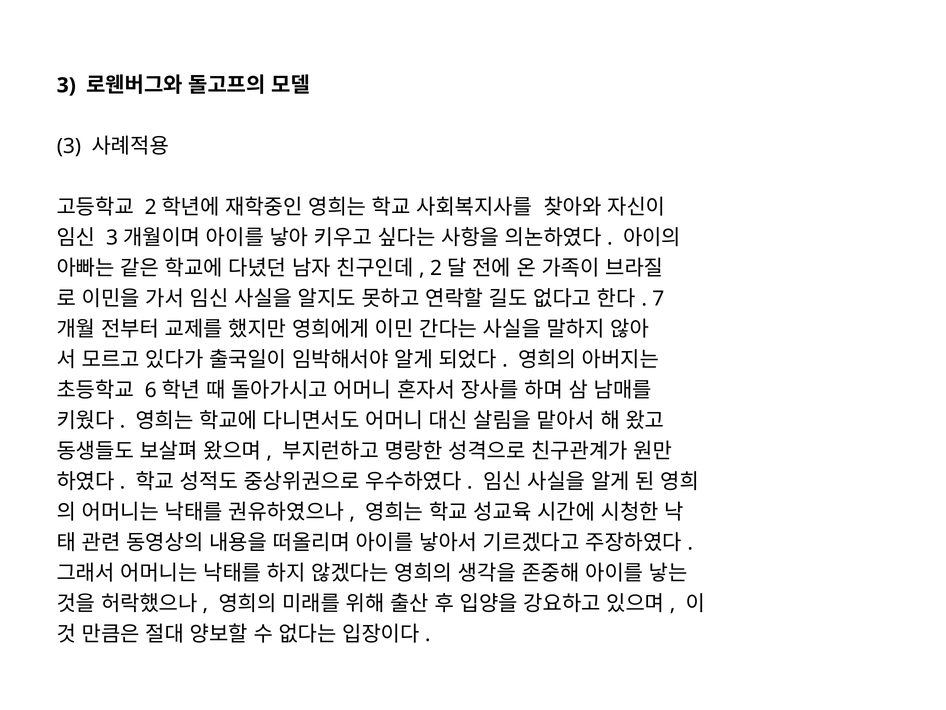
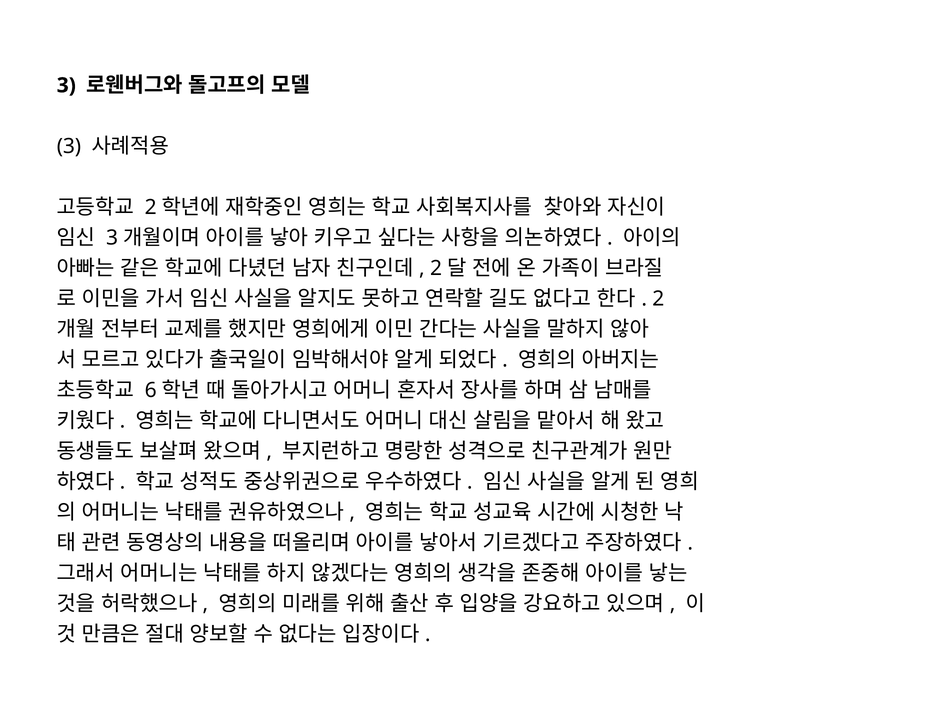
7: 7 -> 2
